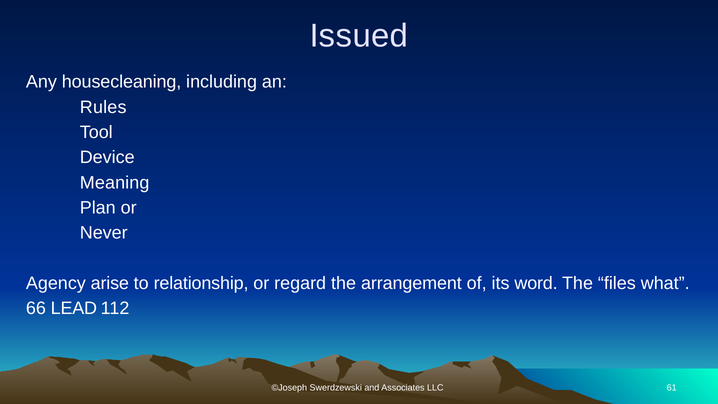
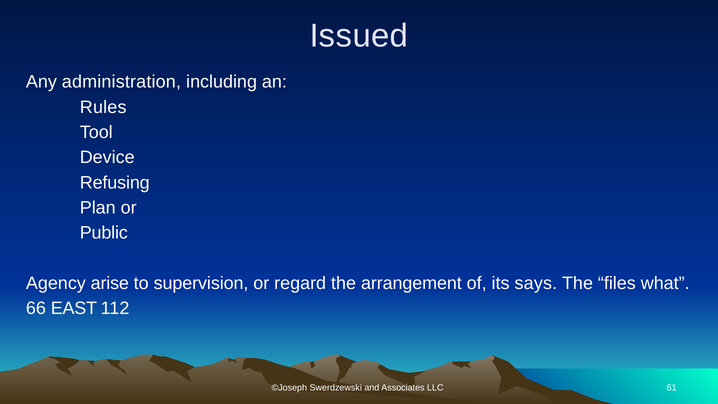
housecleaning: housecleaning -> administration
Meaning: Meaning -> Refusing
Never: Never -> Public
relationship: relationship -> supervision
word: word -> says
LEAD: LEAD -> EAST
